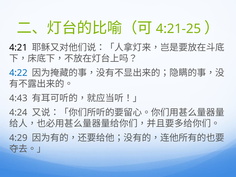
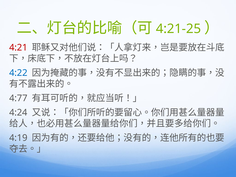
4:21 colour: black -> red
4:43: 4:43 -> 4:77
4:29: 4:29 -> 4:19
